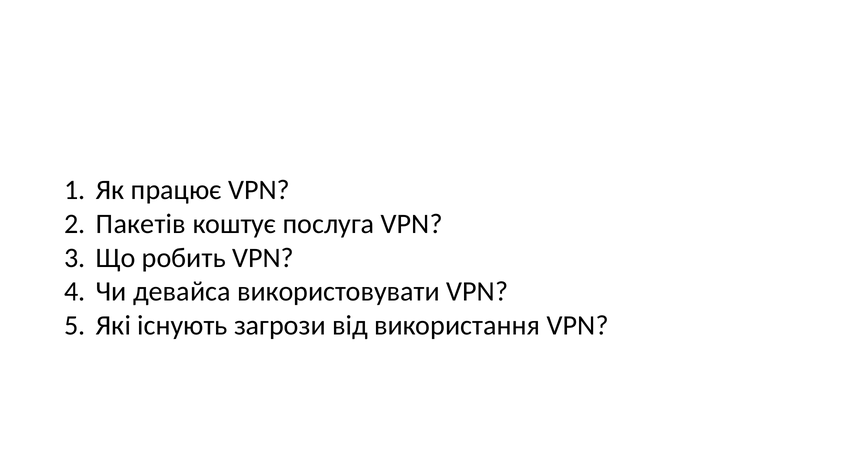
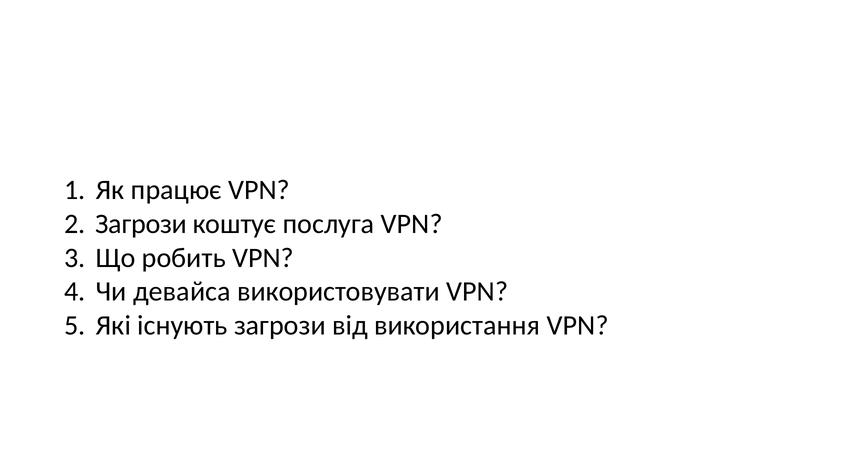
Пакетів at (141, 224): Пакетів -> Загрози
